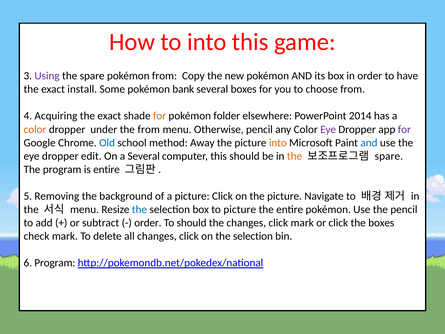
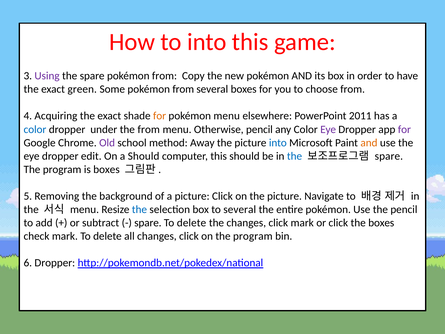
install: install -> green
Some pokémon bank: bank -> from
pokémon folder: folder -> menu
2014: 2014 -> 2011
color at (35, 129) colour: orange -> blue
Old colour: blue -> purple
into at (278, 143) colour: orange -> blue
and at (369, 143) colour: blue -> orange
a Several: Several -> Should
the at (294, 156) colour: orange -> blue
is entire: entire -> boxes
to picture: picture -> several
order at (148, 223): order -> spare
should at (192, 223): should -> delete
on the selection: selection -> program
6 Program: Program -> Dropper
